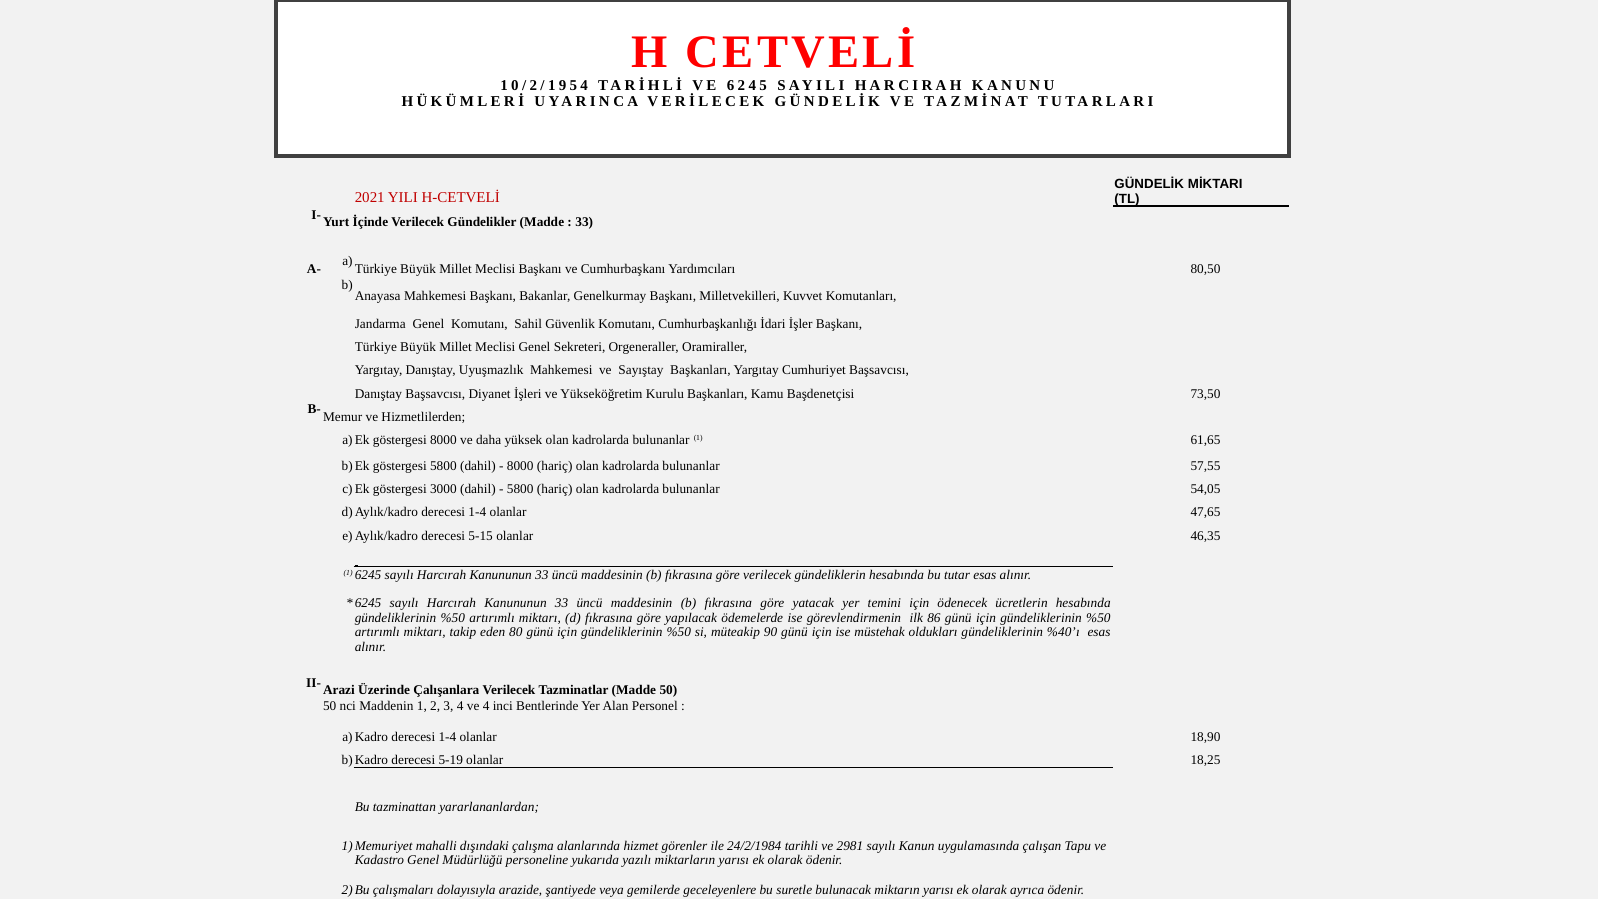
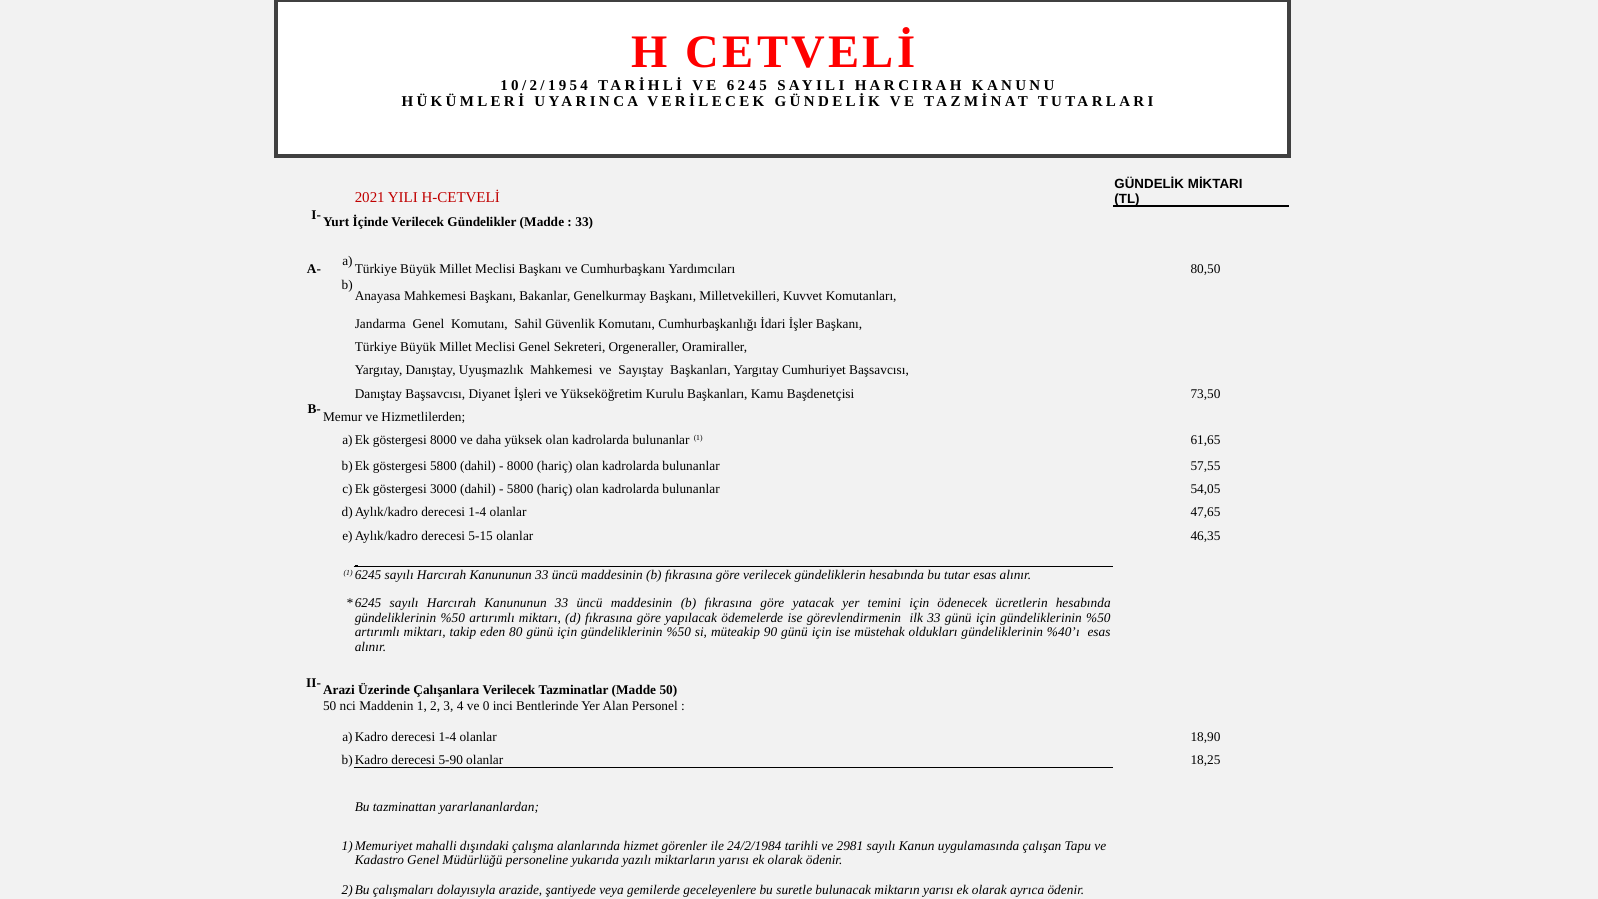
ilk 86: 86 -> 33
ve 4: 4 -> 0
5-19: 5-19 -> 5-90
